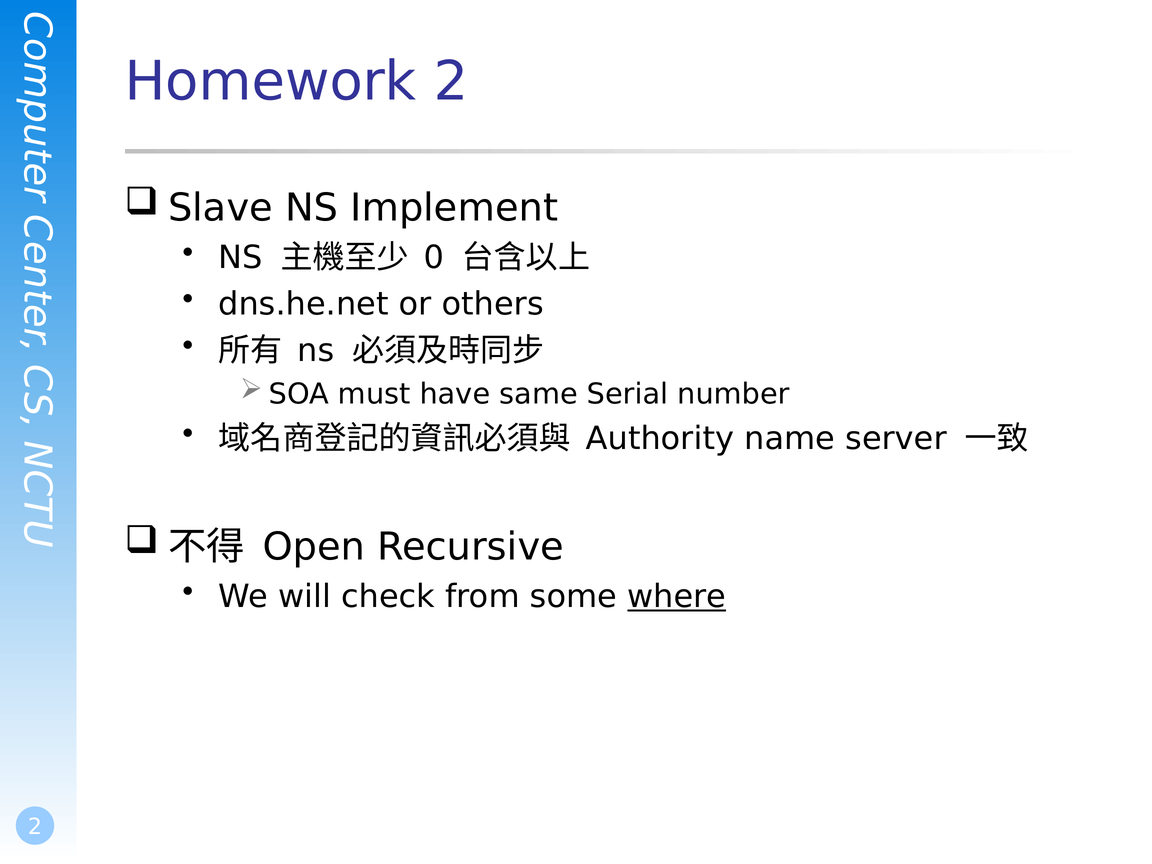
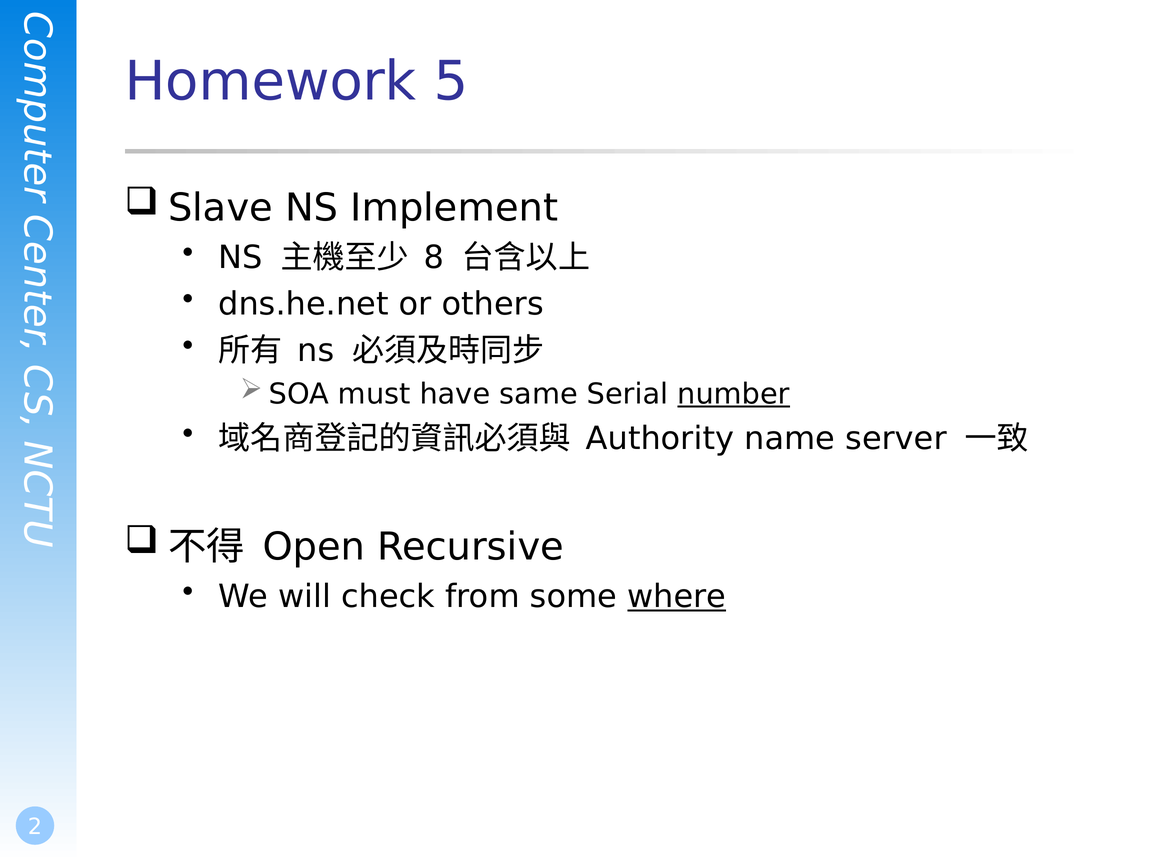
Homework 2: 2 -> 5
0: 0 -> 8
number underline: none -> present
